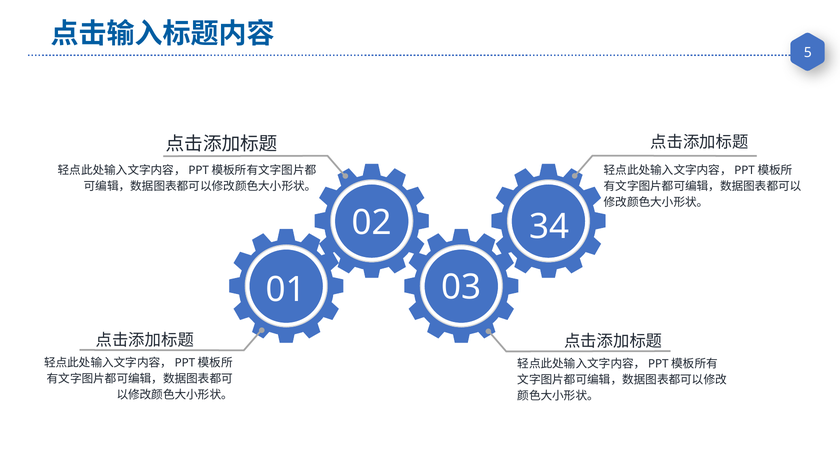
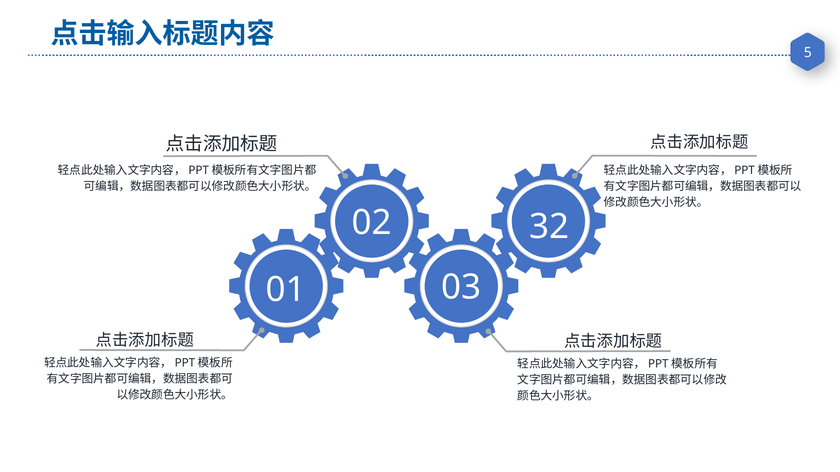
34: 34 -> 32
